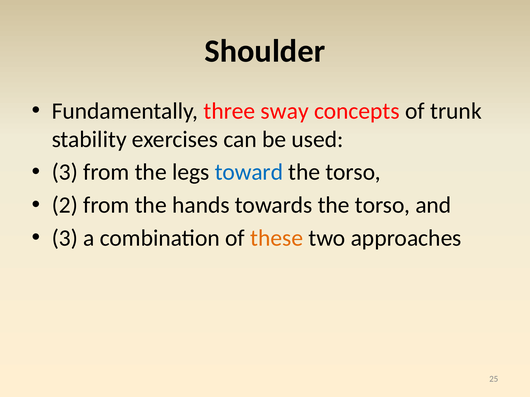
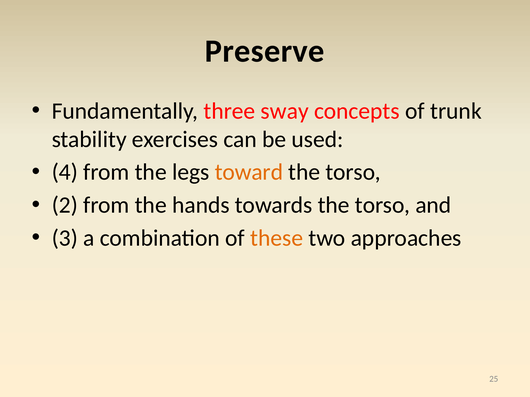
Shoulder: Shoulder -> Preserve
3 at (65, 172): 3 -> 4
toward colour: blue -> orange
